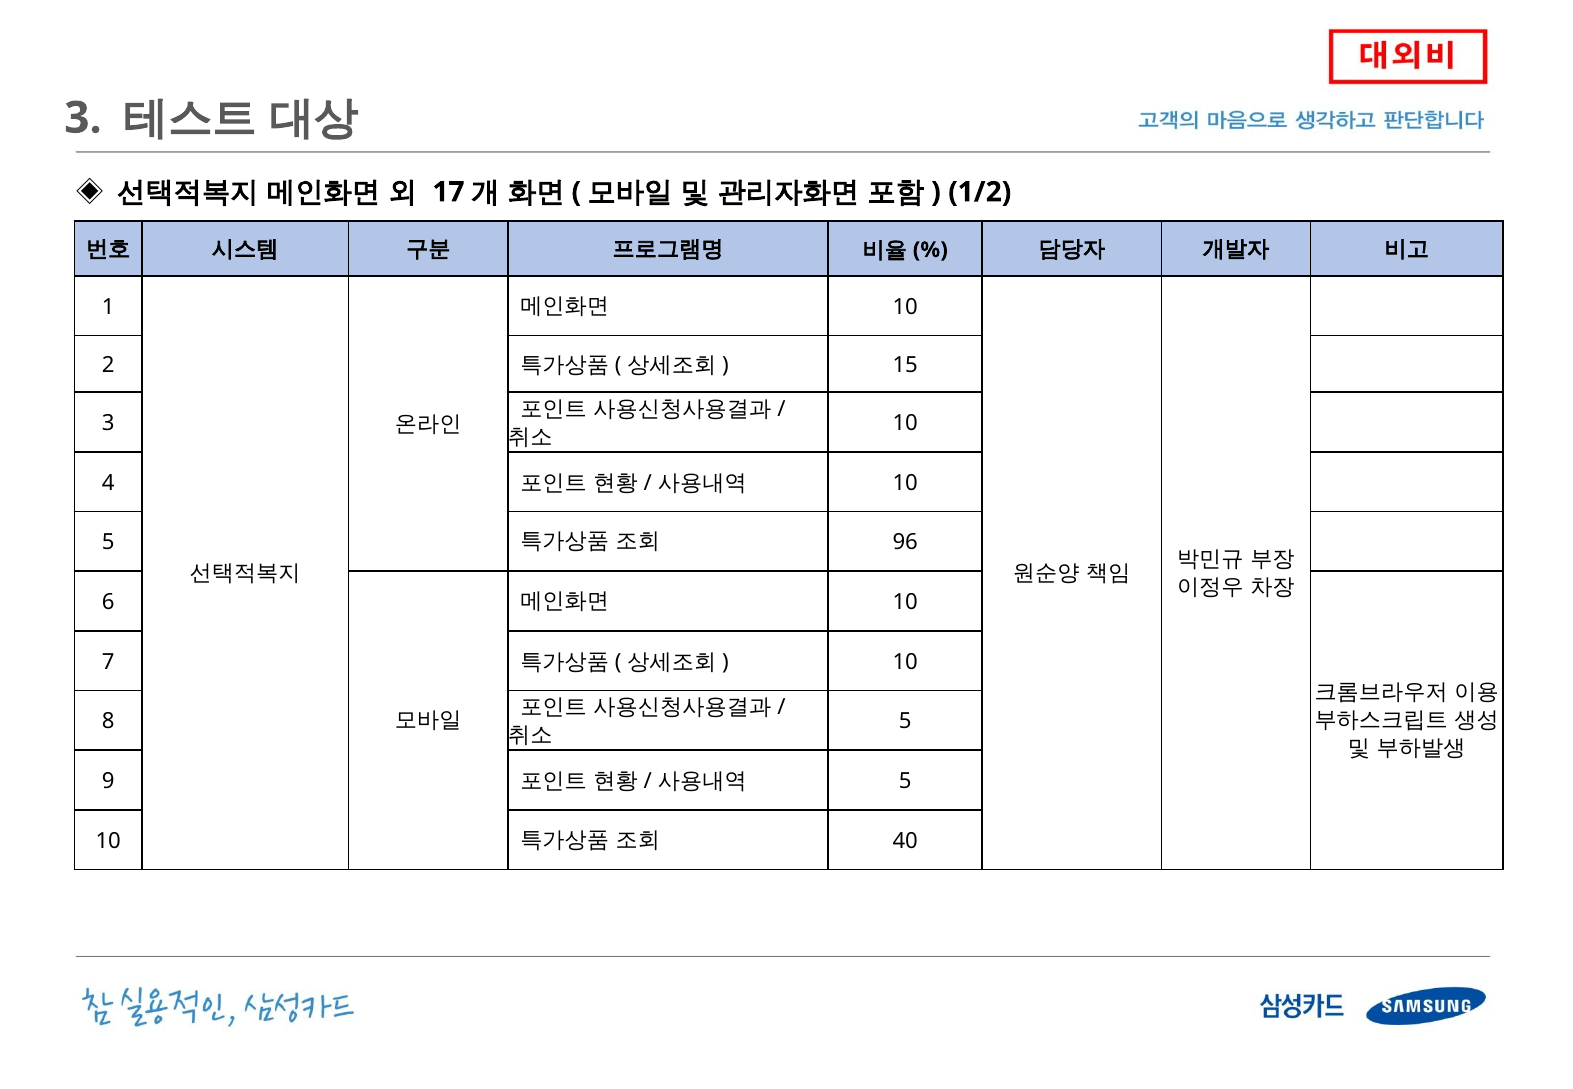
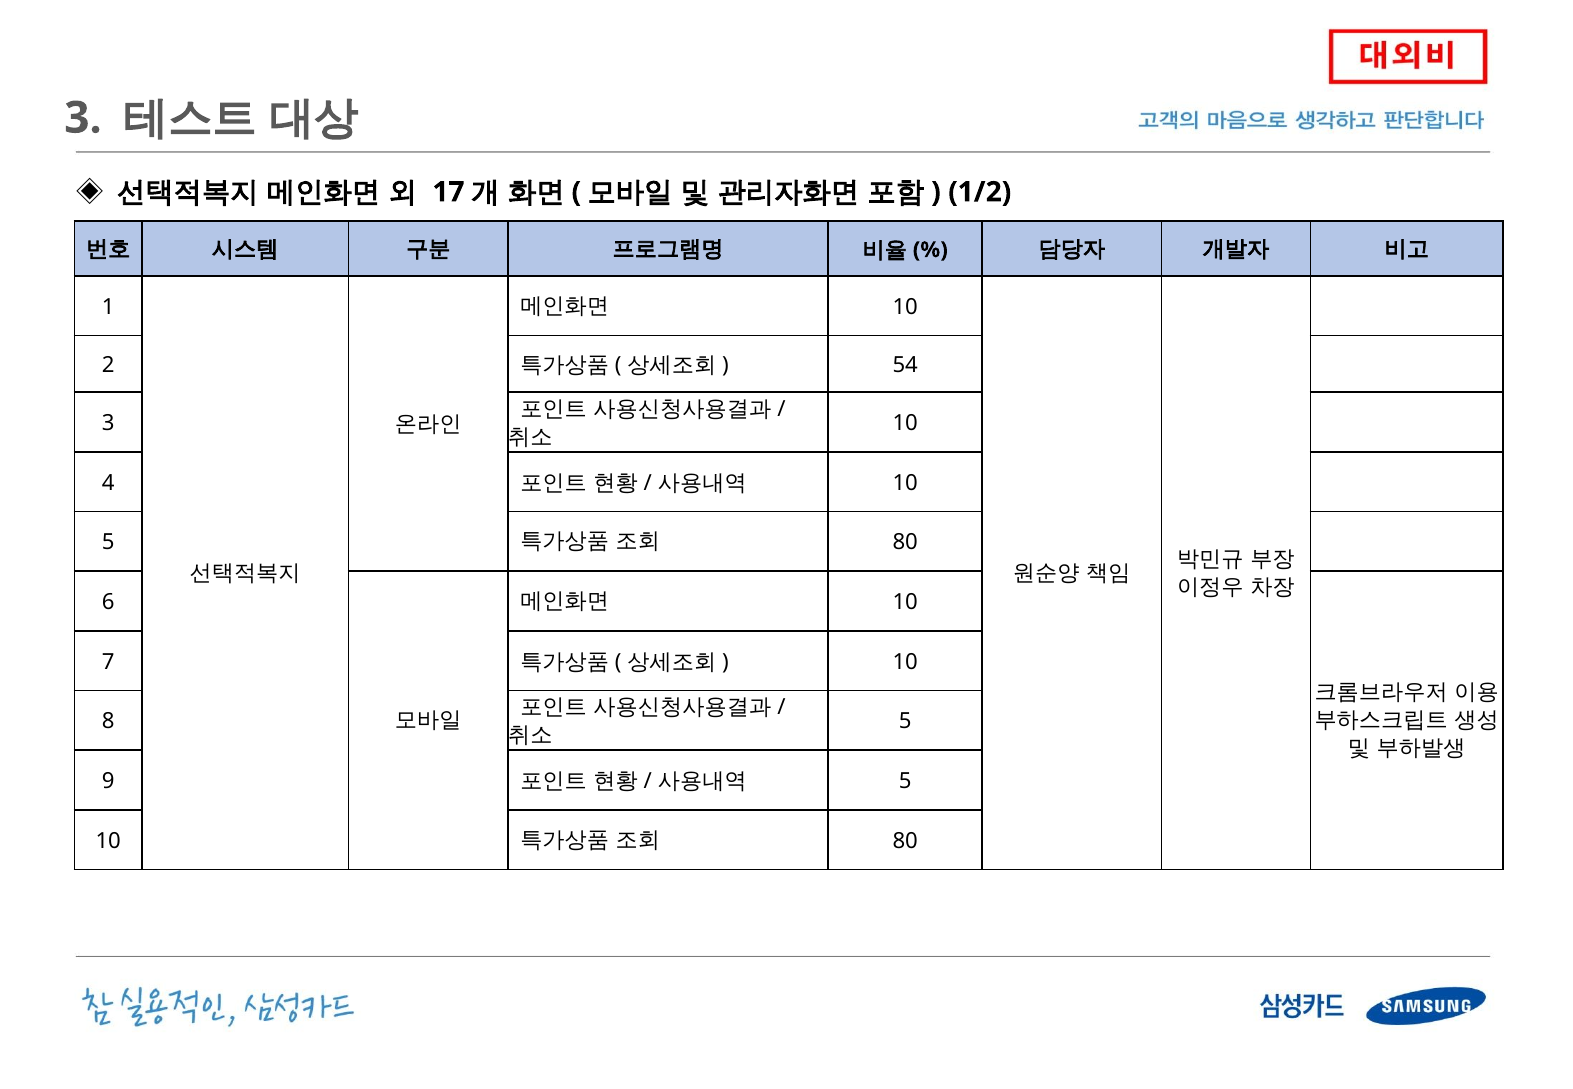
15: 15 -> 54
96 at (905, 542): 96 -> 80
40 at (905, 841): 40 -> 80
